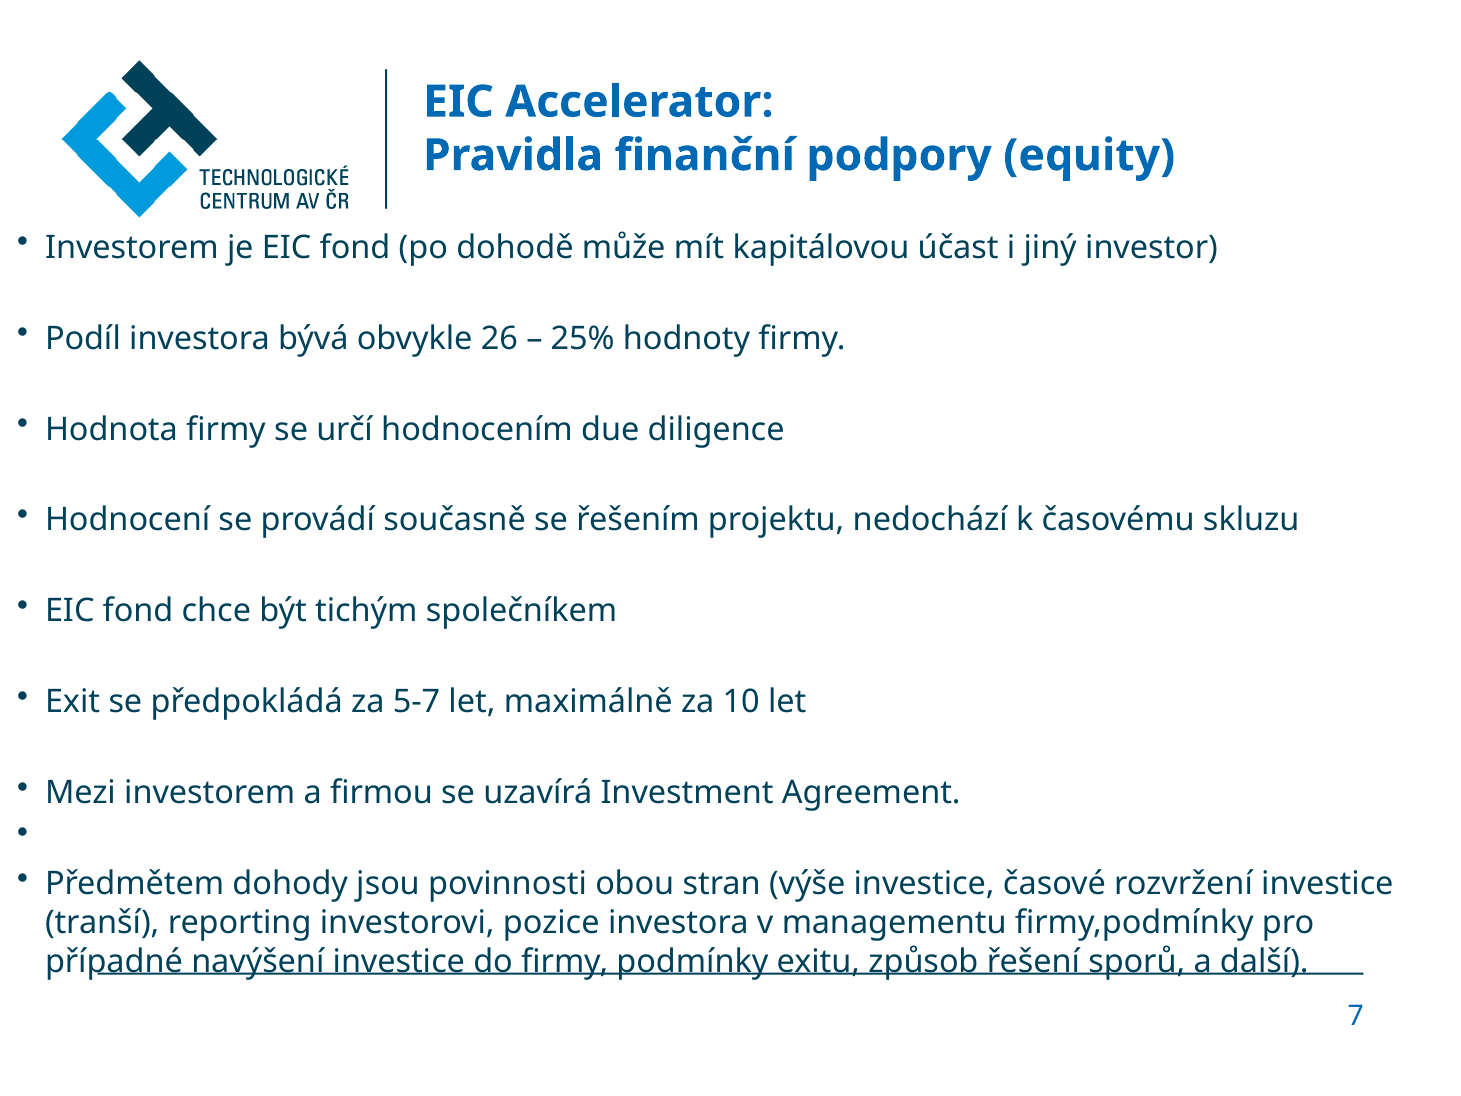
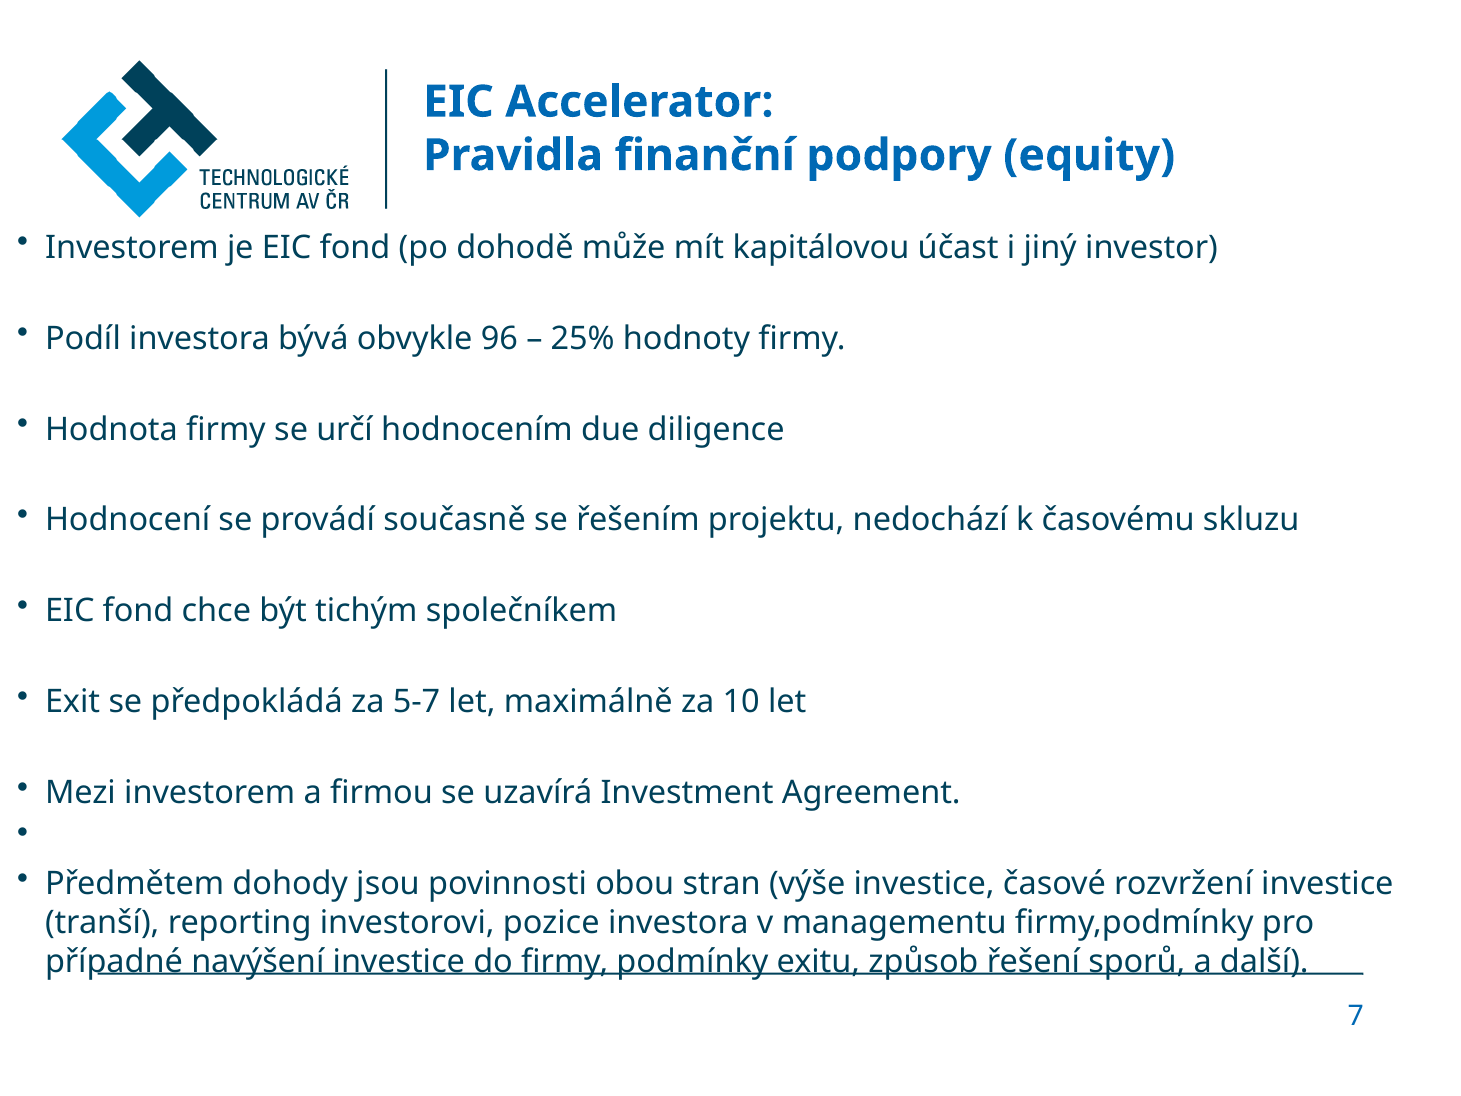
26: 26 -> 96
